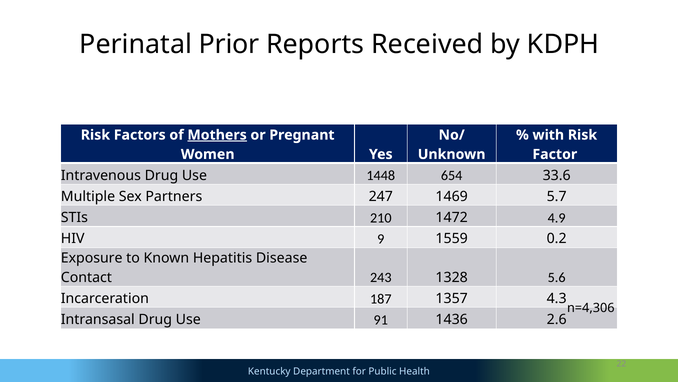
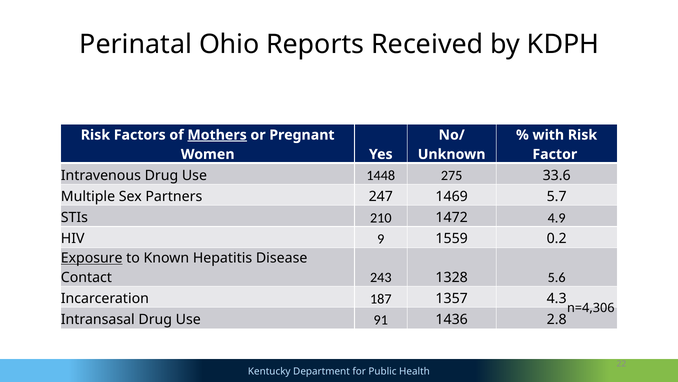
Prior: Prior -> Ohio
654: 654 -> 275
Exposure underline: none -> present
2.6: 2.6 -> 2.8
